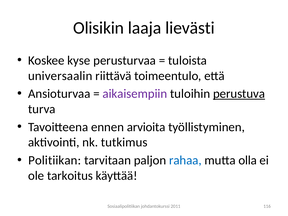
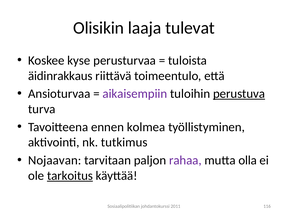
lievästi: lievästi -> tulevat
universaalin: universaalin -> äidinrakkaus
arvioita: arvioita -> kolmea
Politiikan: Politiikan -> Nojaavan
rahaa colour: blue -> purple
tarkoitus underline: none -> present
